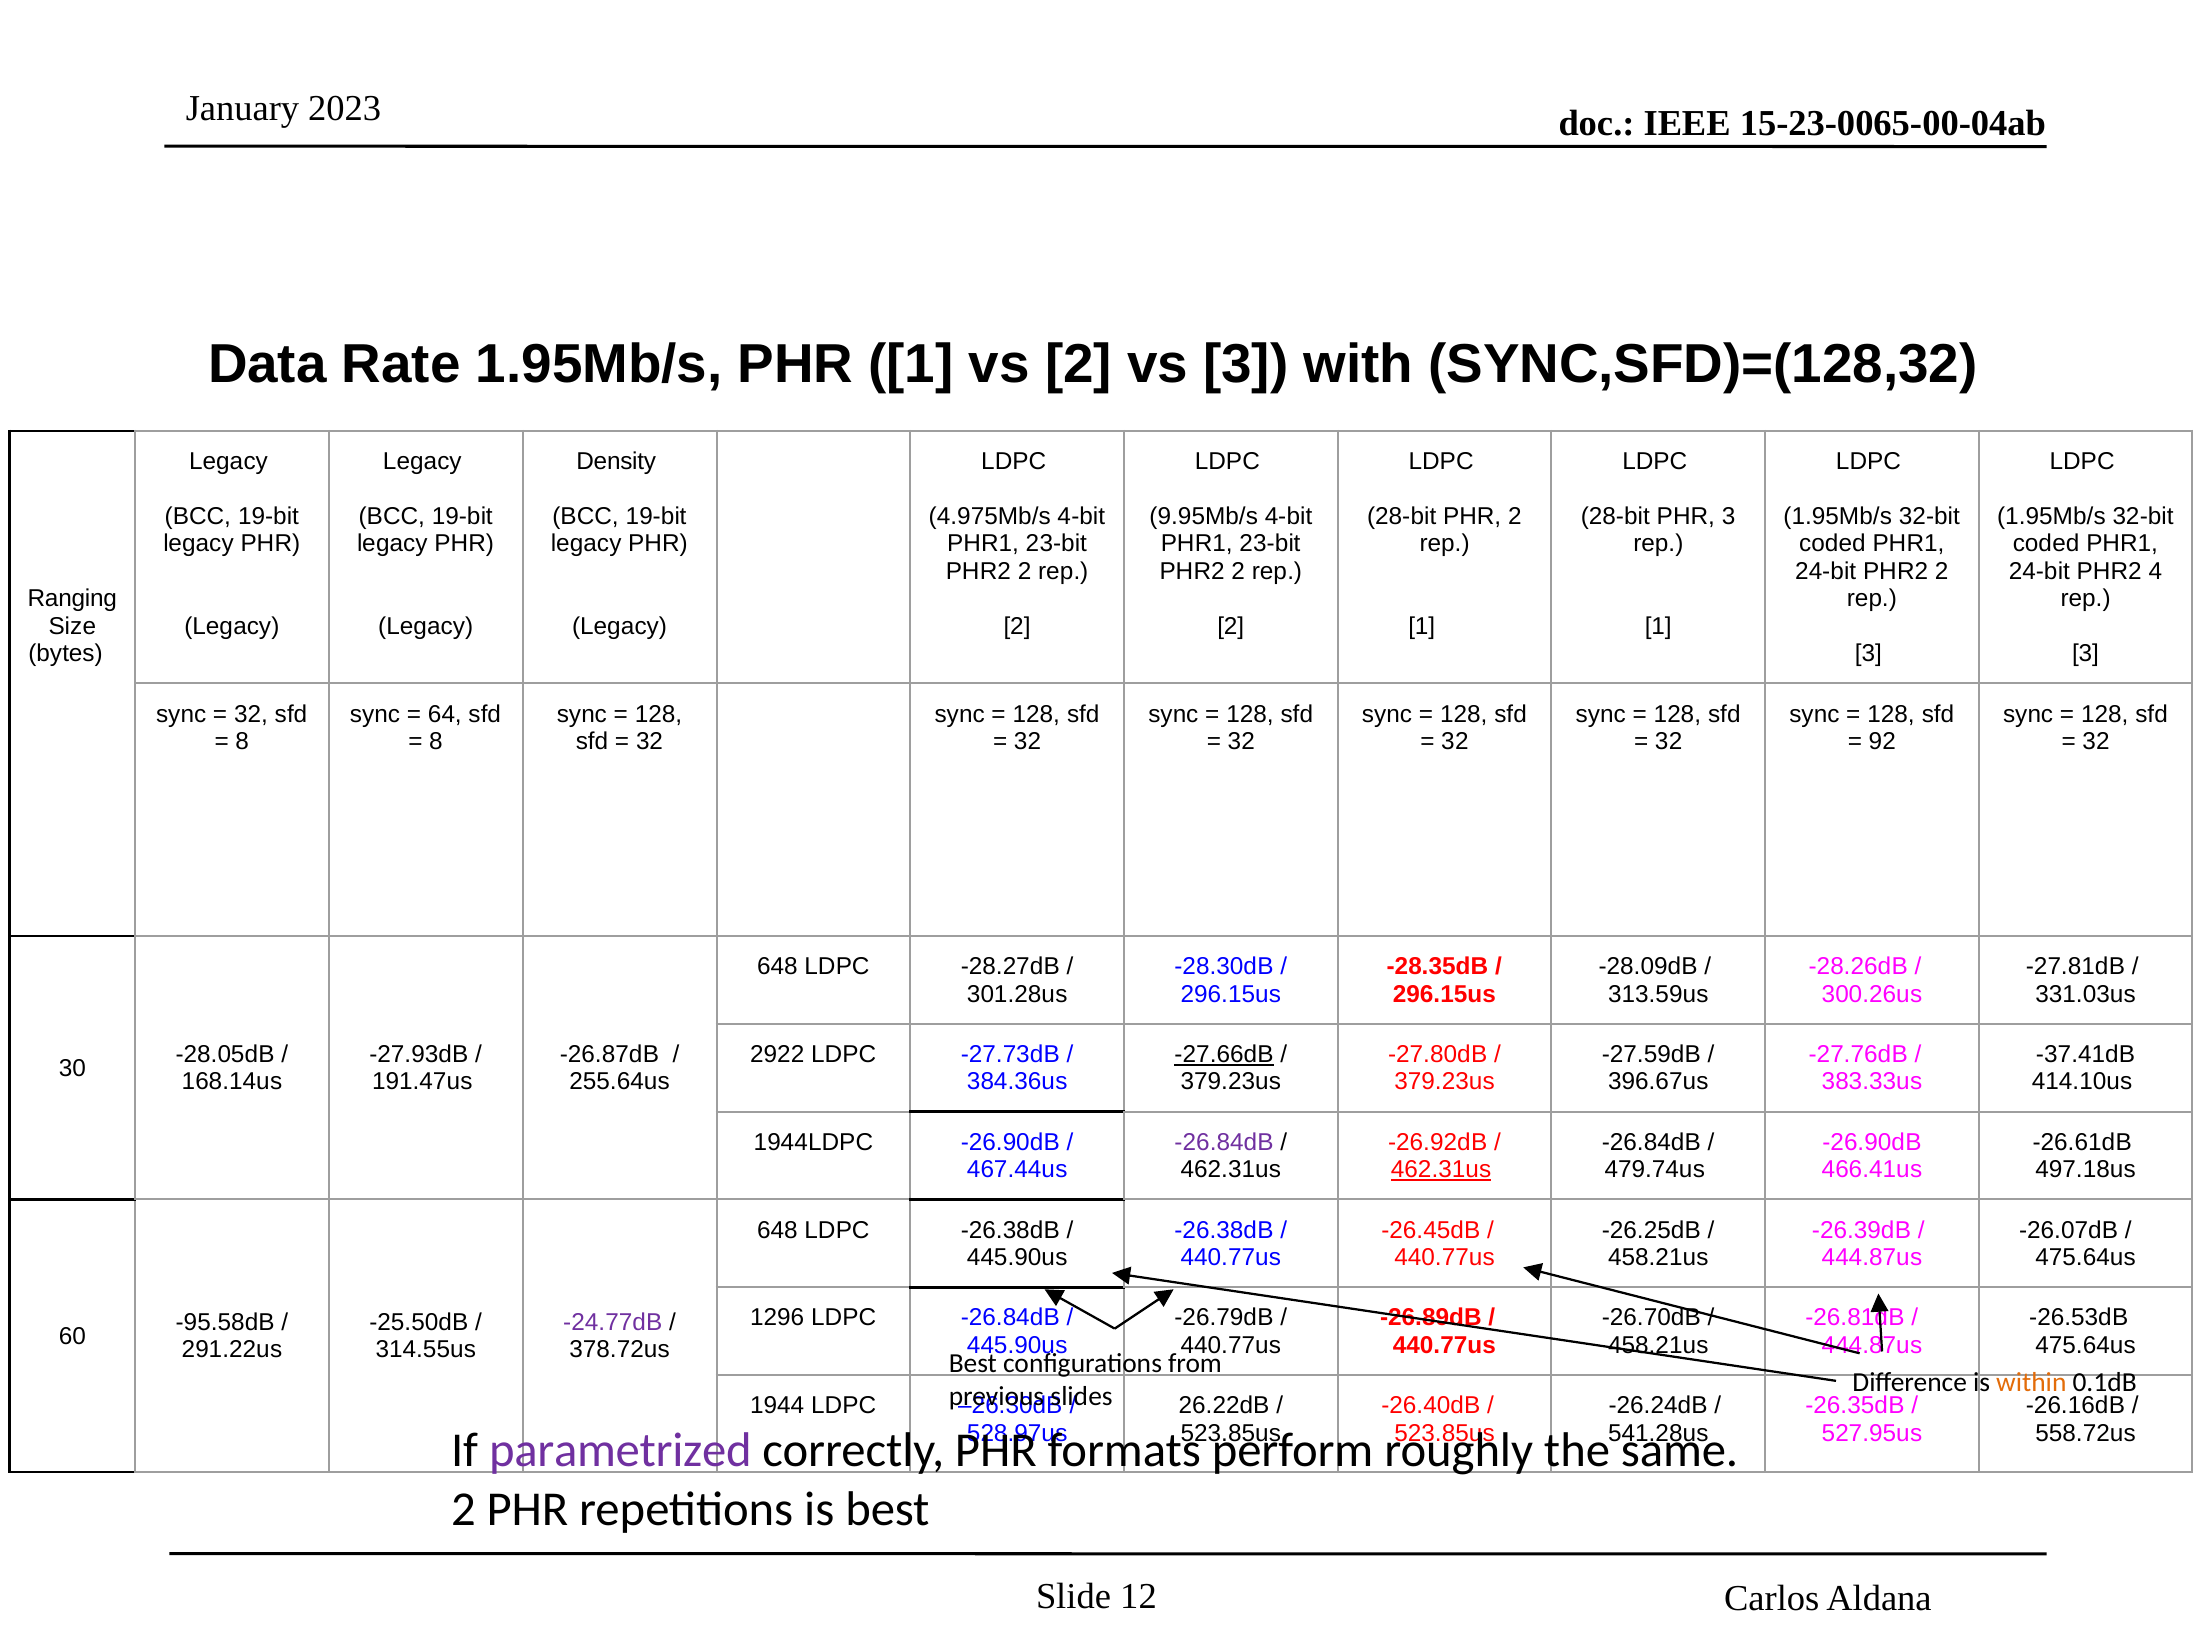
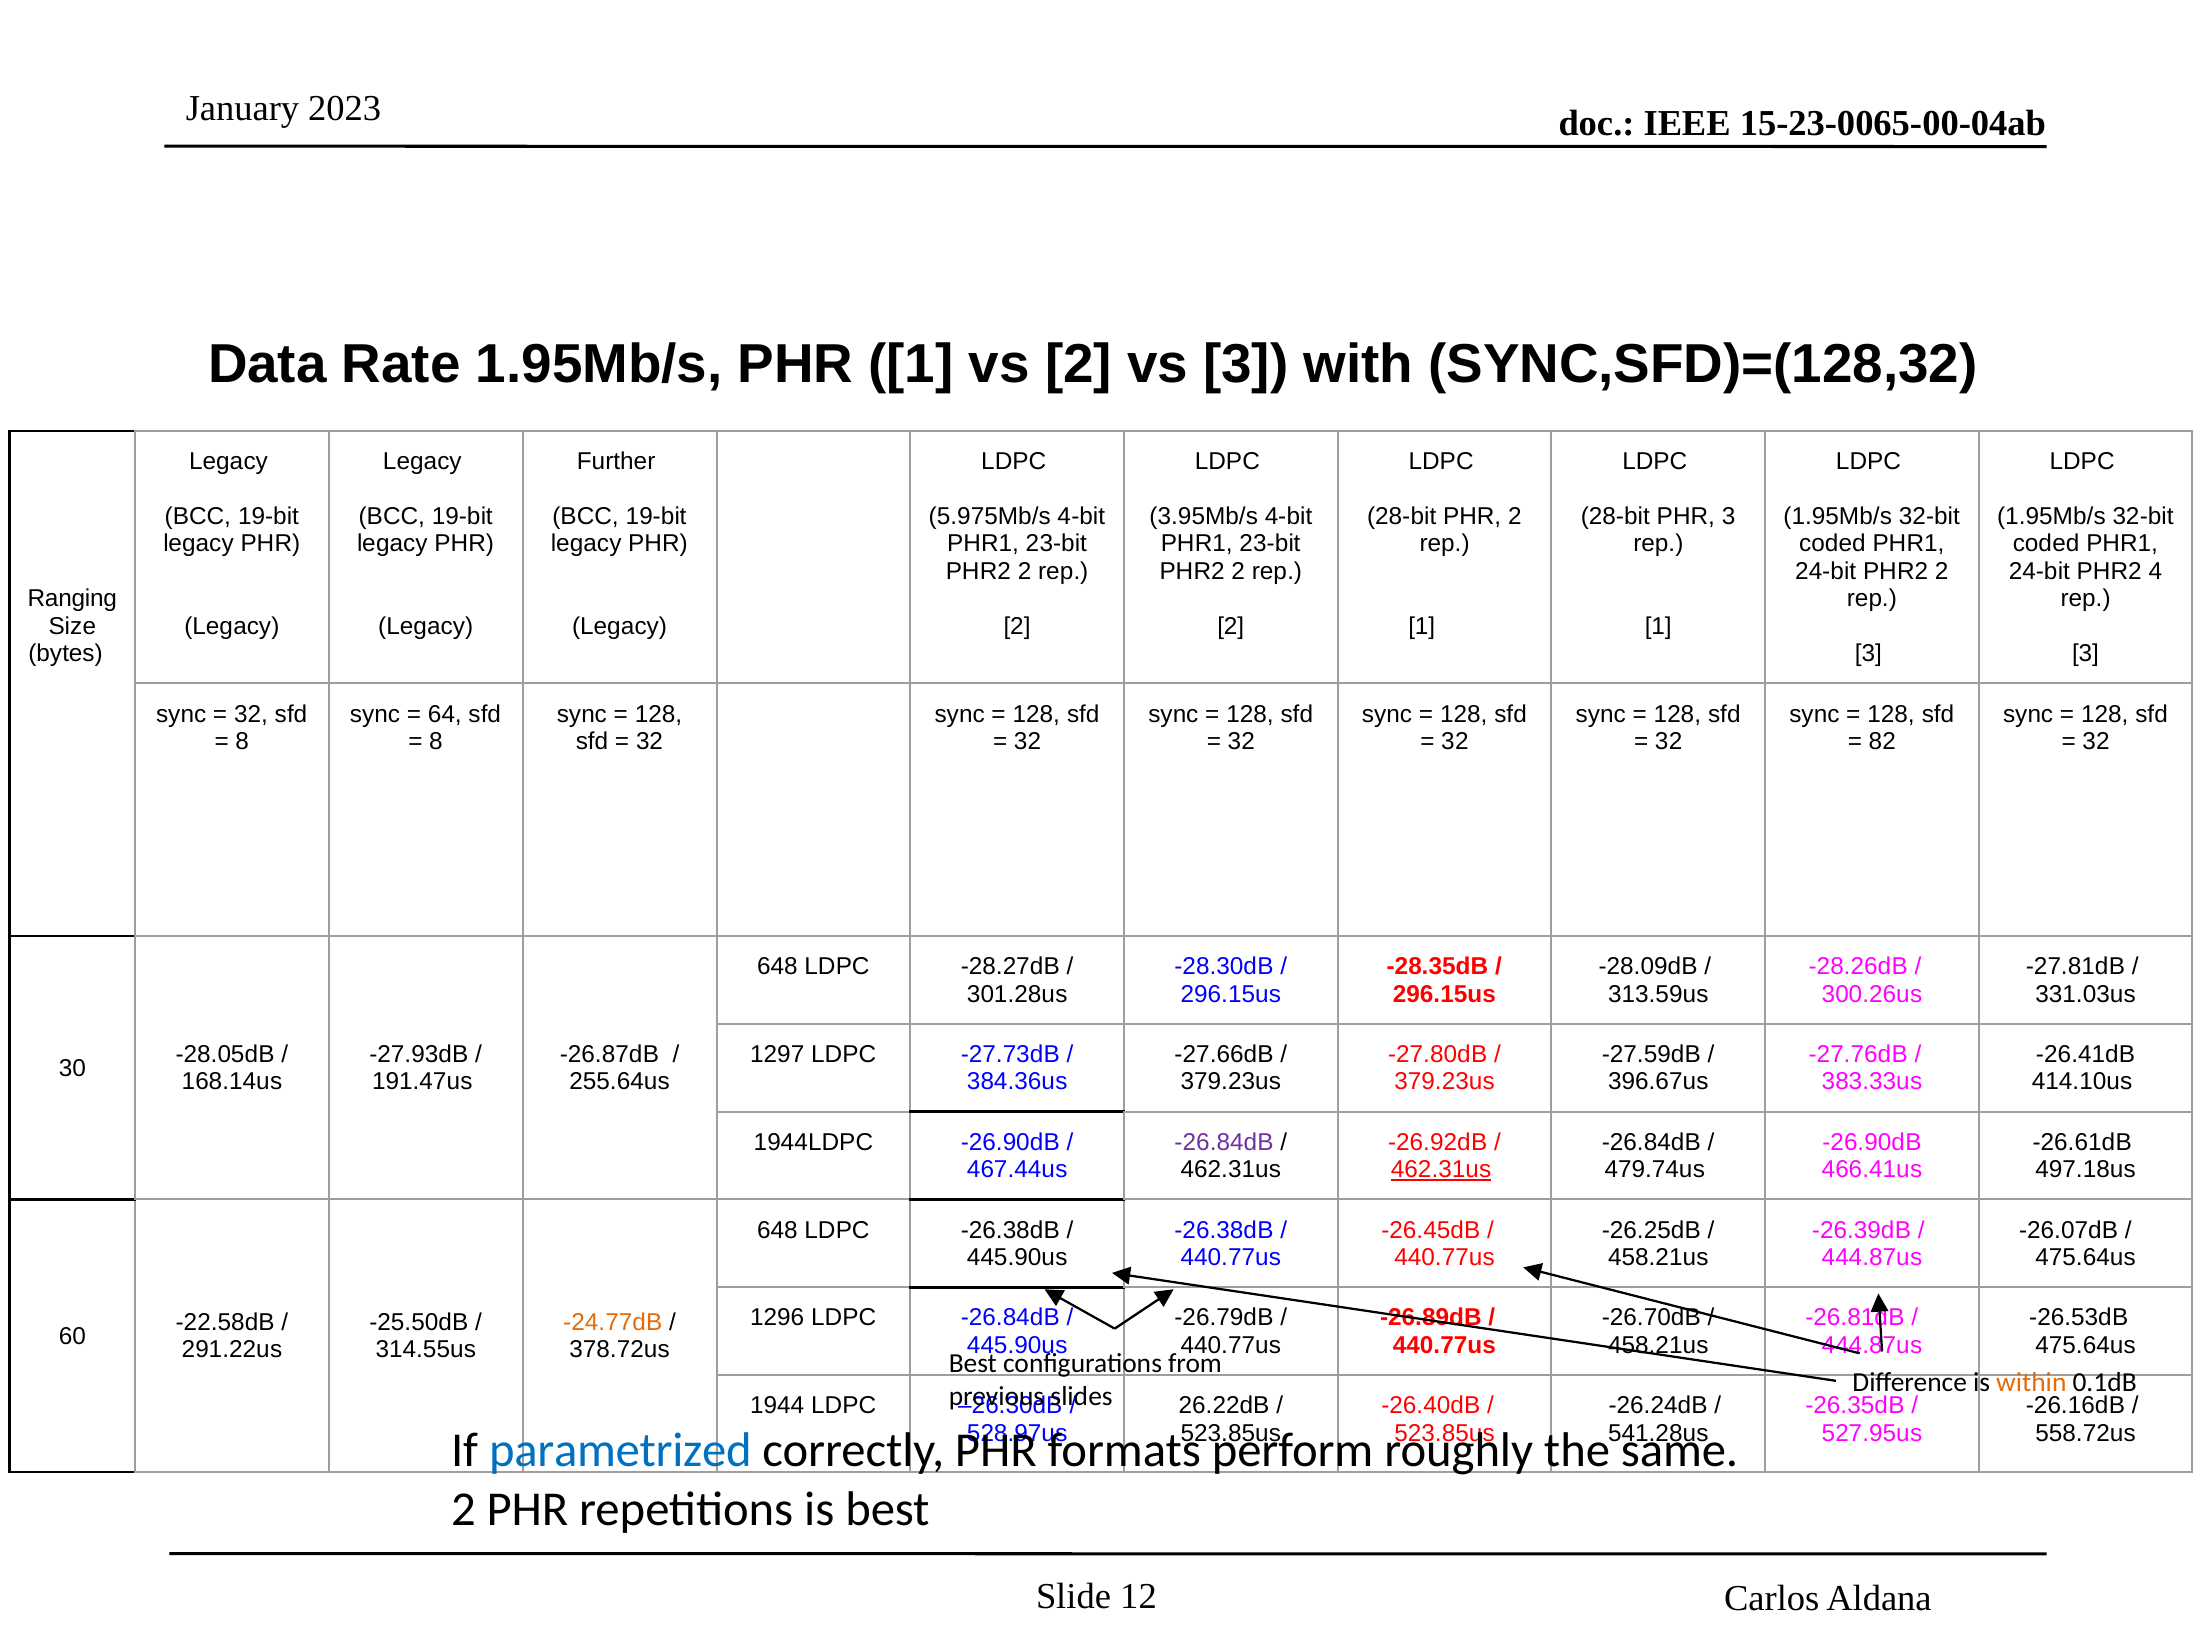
Density: Density -> Further
4.975Mb/s: 4.975Mb/s -> 5.975Mb/s
9.95Mb/s: 9.95Mb/s -> 3.95Mb/s
92: 92 -> 82
2922: 2922 -> 1297
-27.66dB underline: present -> none
-37.41dB: -37.41dB -> -26.41dB
-95.58dB: -95.58dB -> -22.58dB
-24.77dB colour: purple -> orange
parametrized colour: purple -> blue
